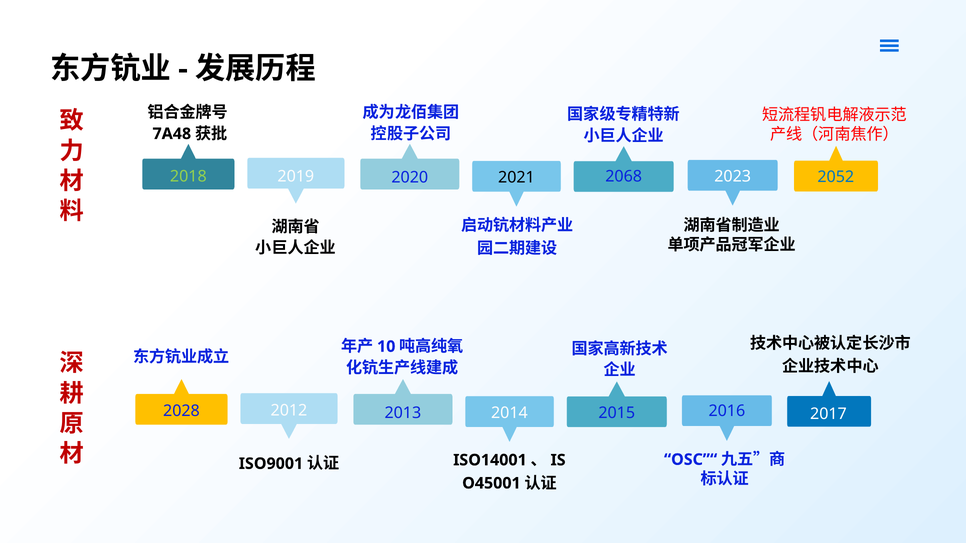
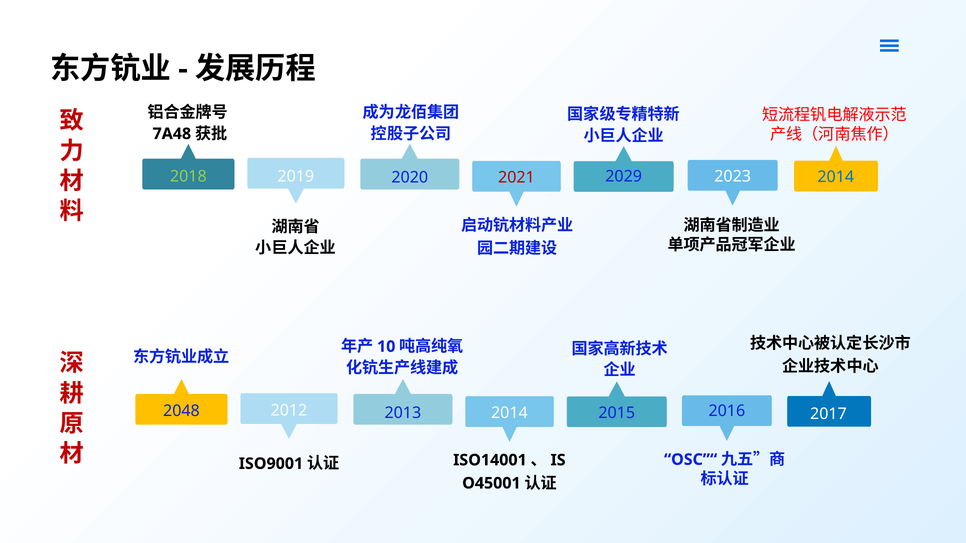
2021 colour: black -> red
2068: 2068 -> 2029
2052 at (836, 177): 2052 -> 2014
2028: 2028 -> 2048
